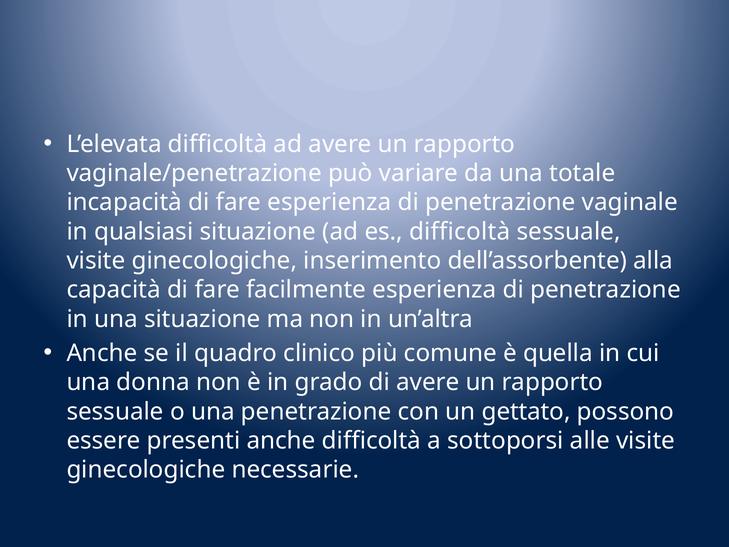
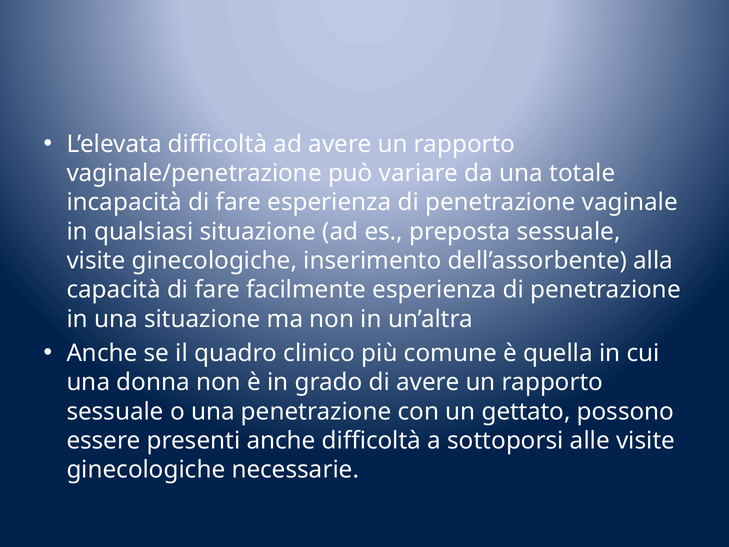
es difficoltà: difficoltà -> preposta
